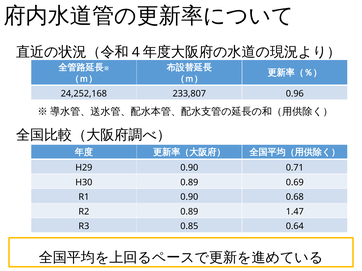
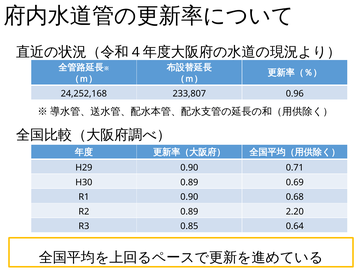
1.47: 1.47 -> 2.20
